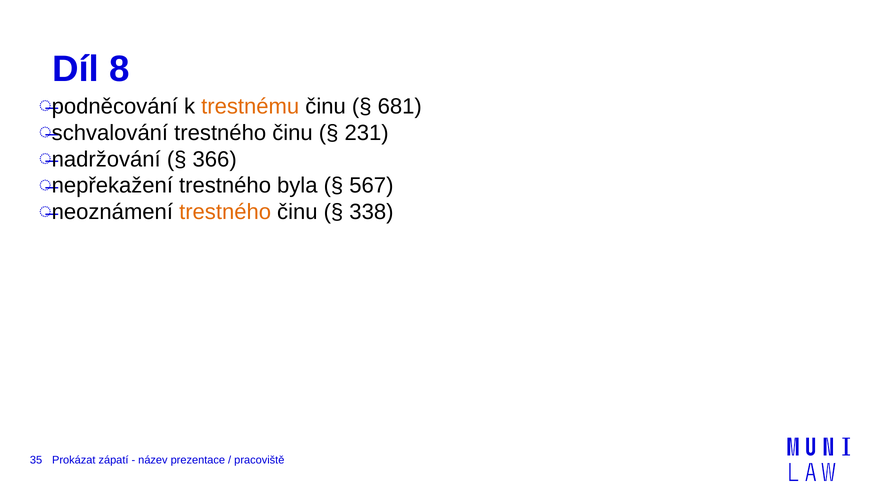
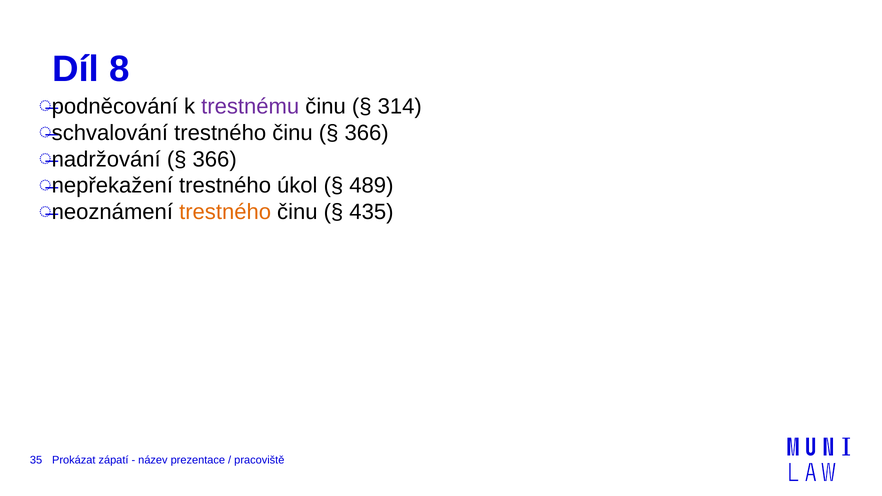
trestnému colour: orange -> purple
681: 681 -> 314
231 at (367, 133): 231 -> 366
byla: byla -> úkol
567: 567 -> 489
338: 338 -> 435
